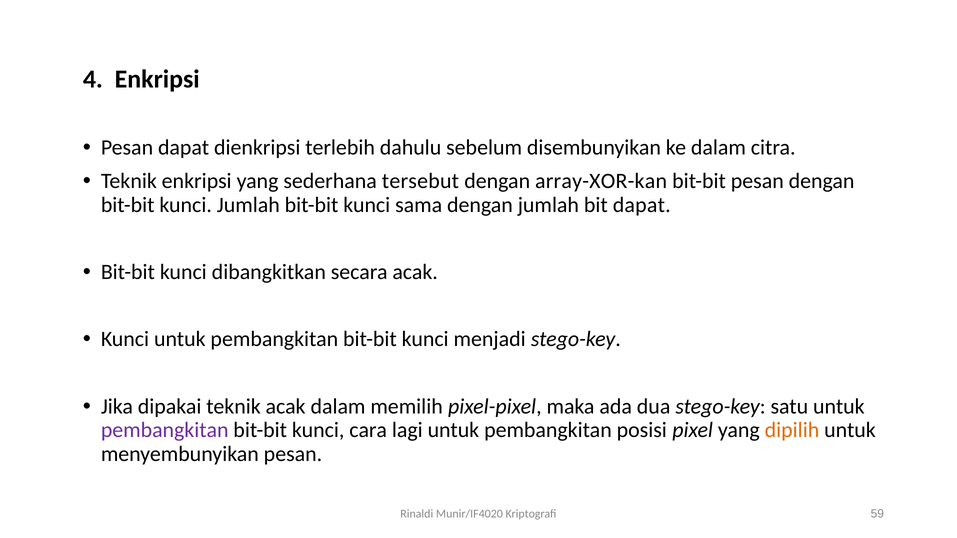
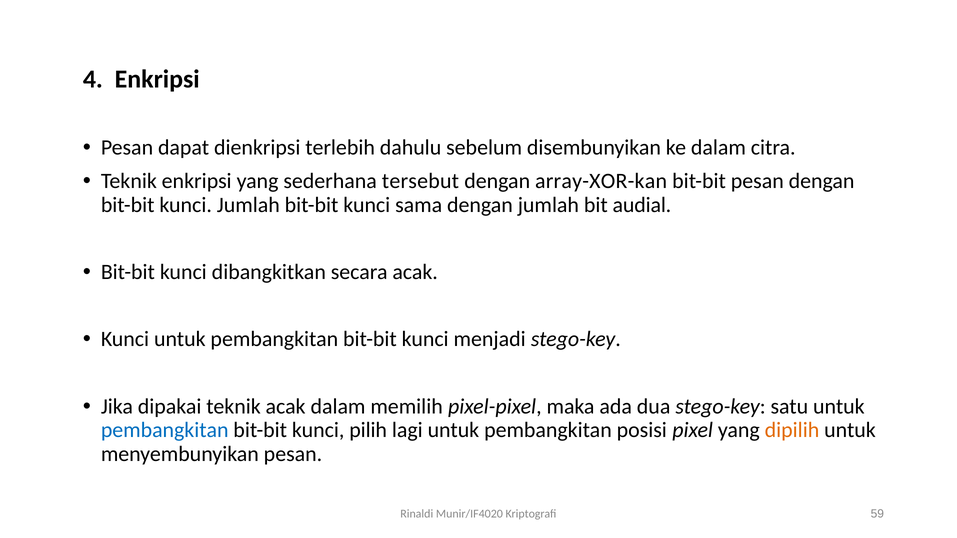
bit dapat: dapat -> audial
pembangkitan at (165, 430) colour: purple -> blue
cara: cara -> pilih
